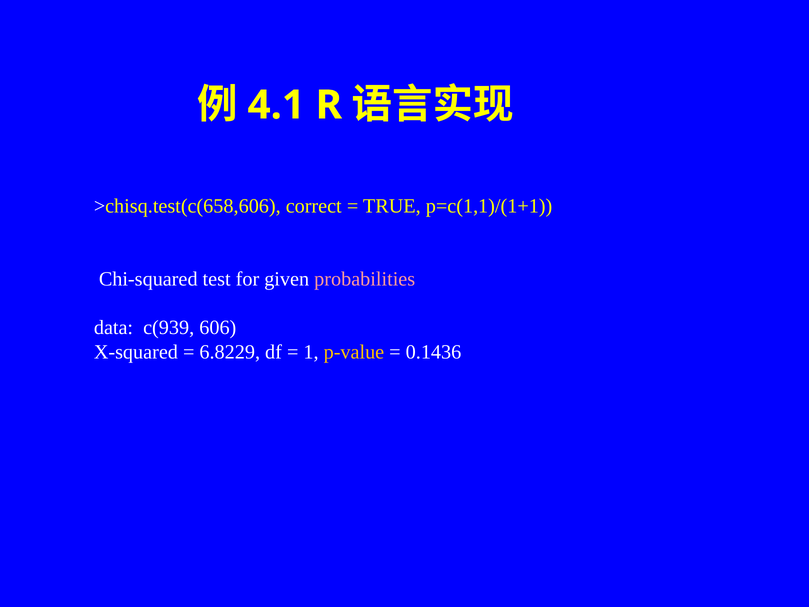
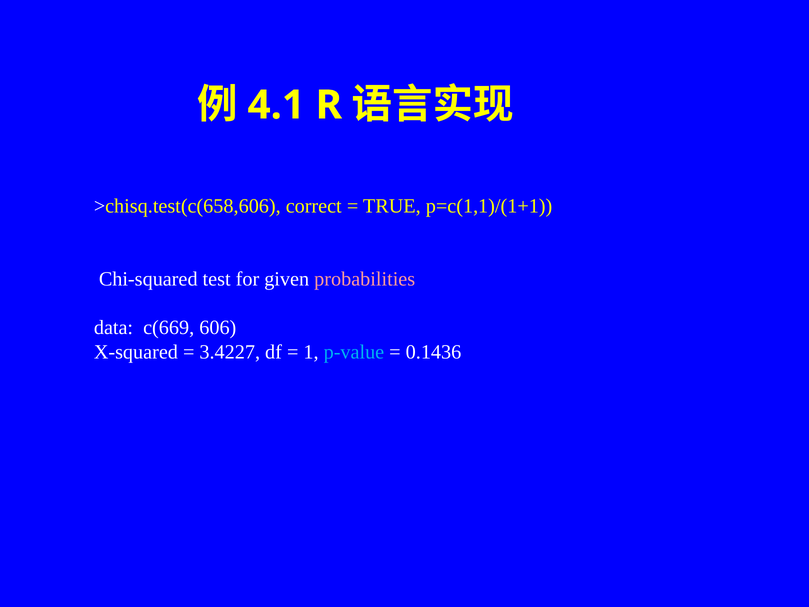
c(939: c(939 -> c(669
6.8229: 6.8229 -> 3.4227
p-value colour: yellow -> light blue
